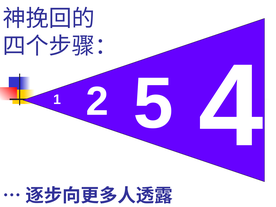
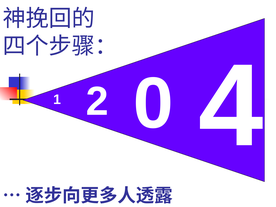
5: 5 -> 0
